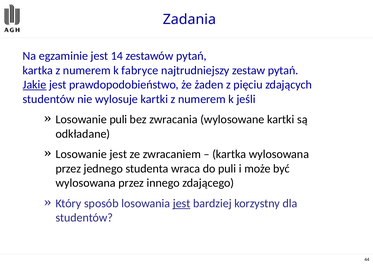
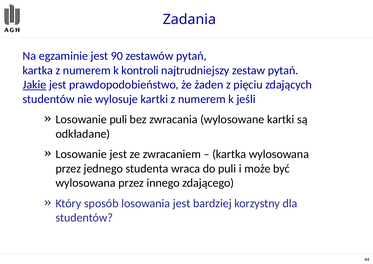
14: 14 -> 90
fabryce: fabryce -> kontroli
jest at (182, 203) underline: present -> none
